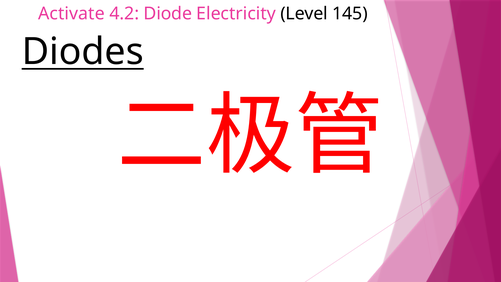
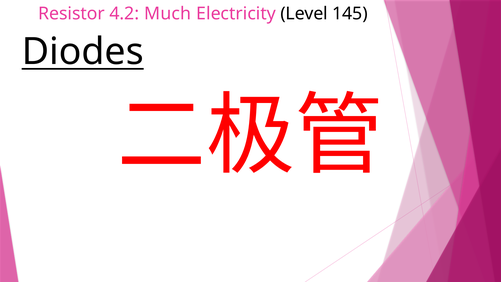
Activate: Activate -> Resistor
Diode: Diode -> Much
